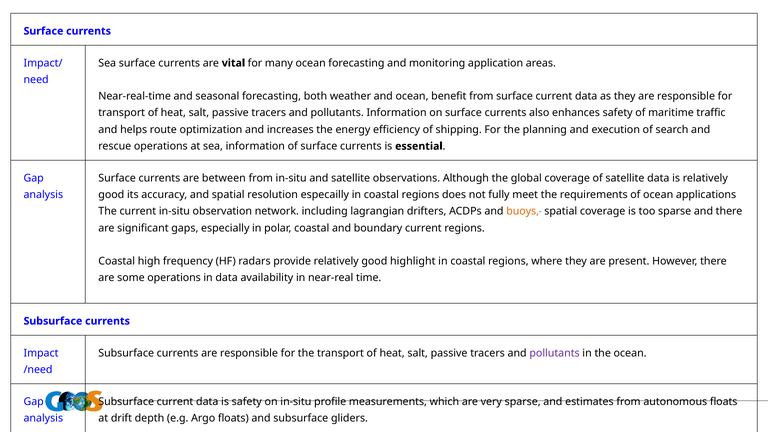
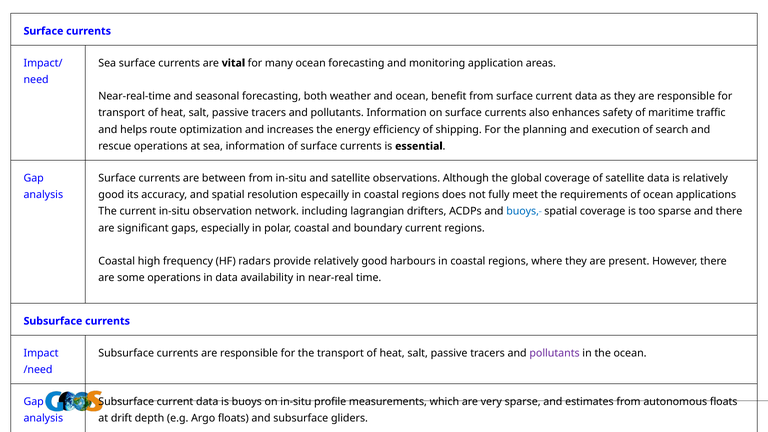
buoys at (523, 211) colour: orange -> blue
highlight: highlight -> harbours
is safety: safety -> buoys
